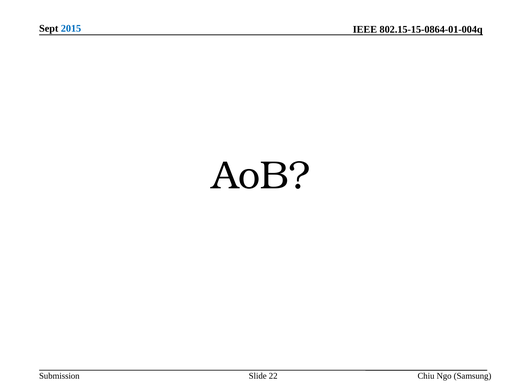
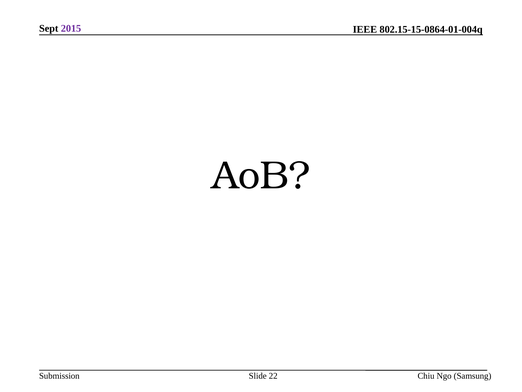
2015 colour: blue -> purple
